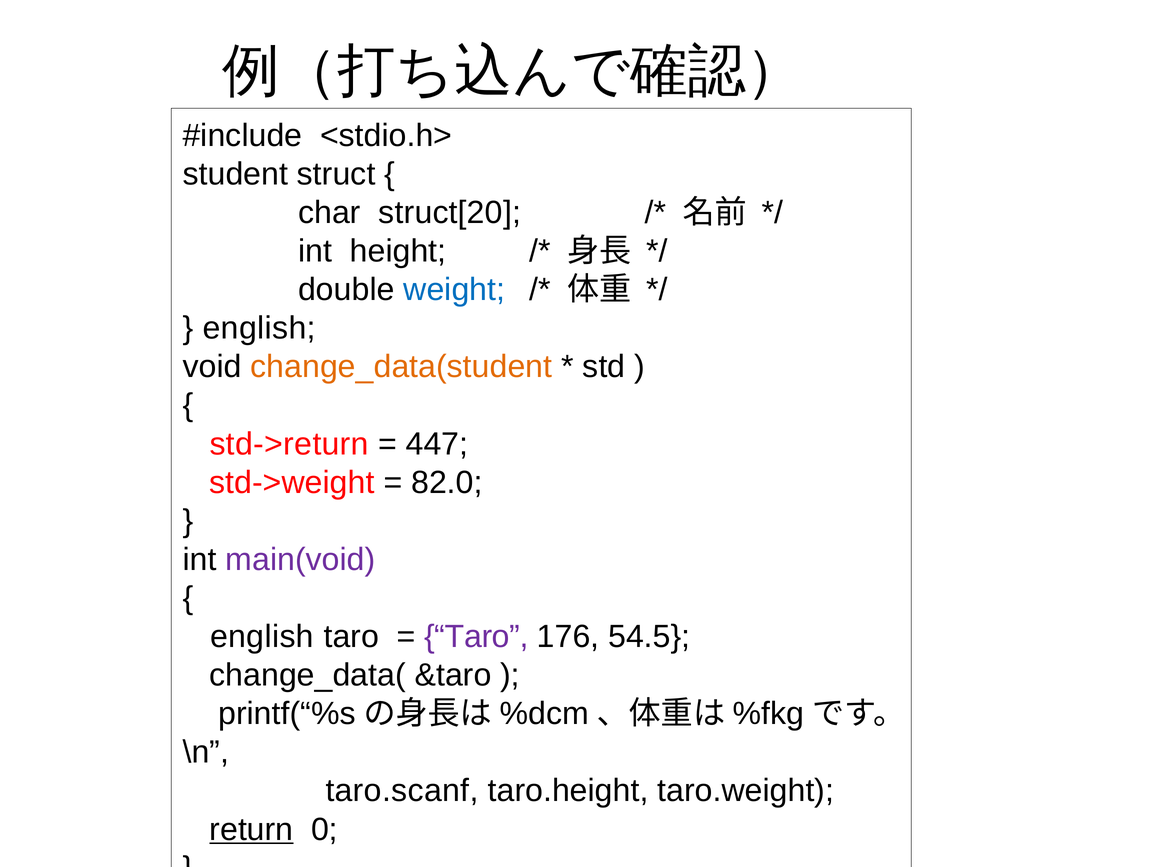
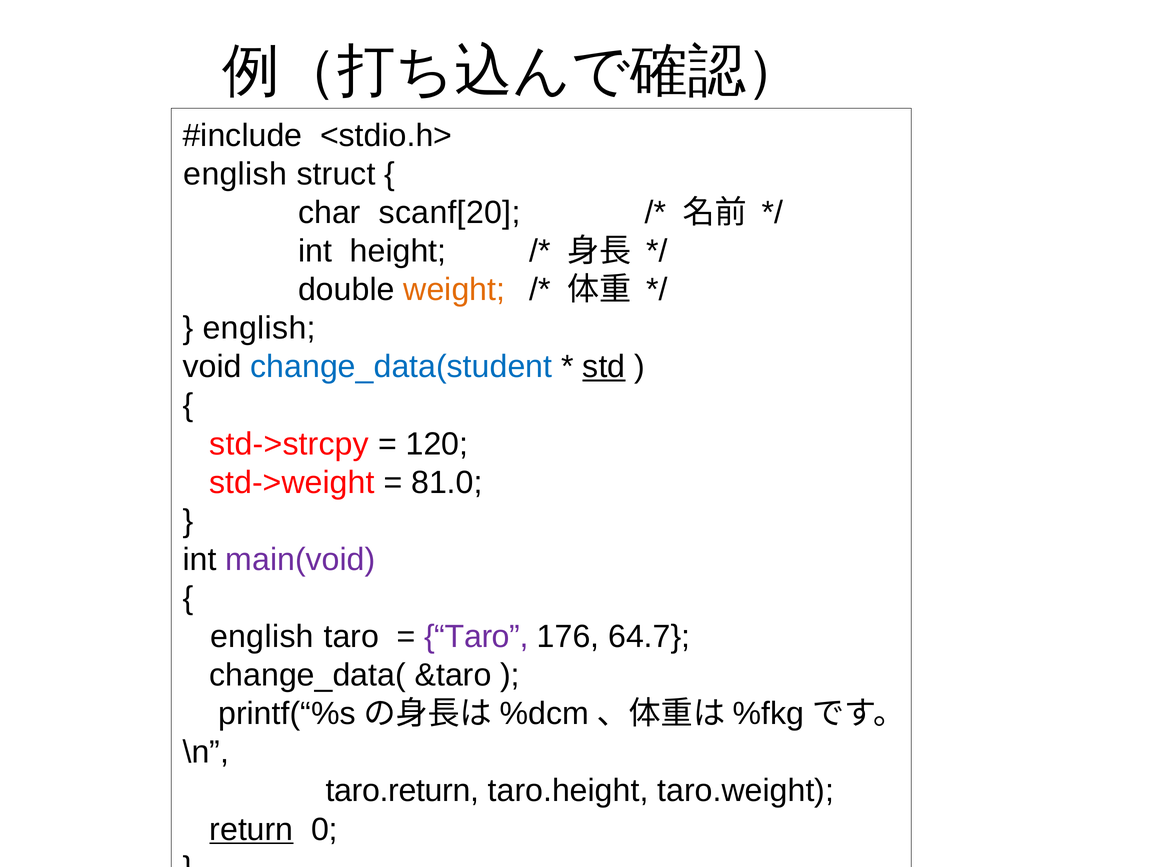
student at (235, 174): student -> english
struct[20: struct[20 -> scanf[20
weight colour: blue -> orange
change_data(student colour: orange -> blue
std underline: none -> present
std->return: std->return -> std->strcpy
447: 447 -> 120
82.0: 82.0 -> 81.0
54.5: 54.5 -> 64.7
taro.scanf: taro.scanf -> taro.return
